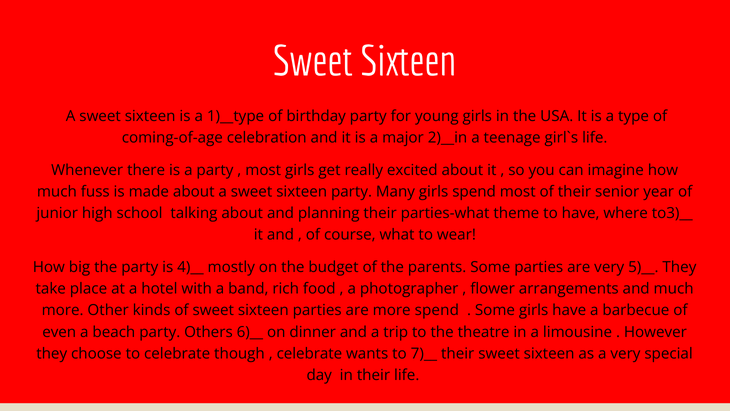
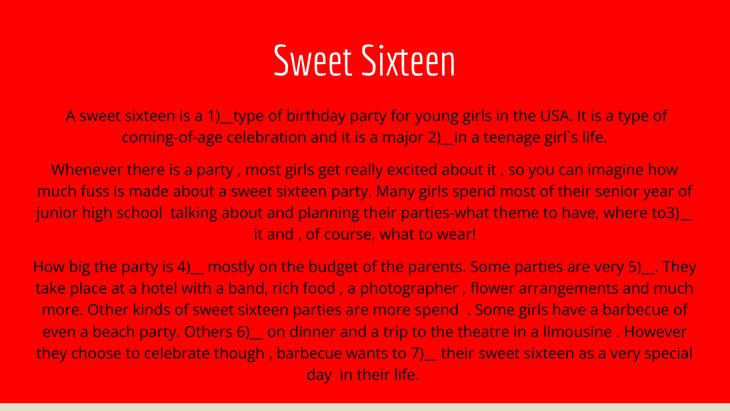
celebrate at (309, 353): celebrate -> barbecue
